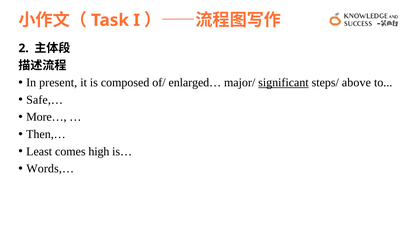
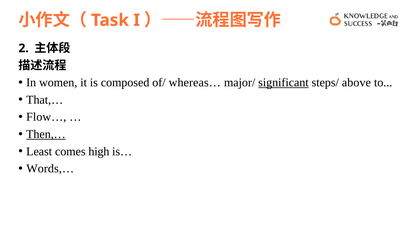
present: present -> women
enlarged…: enlarged… -> whereas…
Safe,…: Safe,… -> That,…
More…: More… -> Flow…
Then,… underline: none -> present
